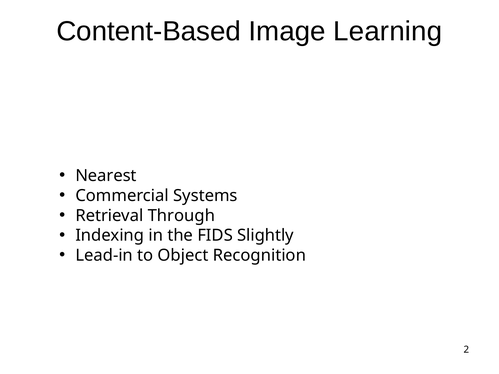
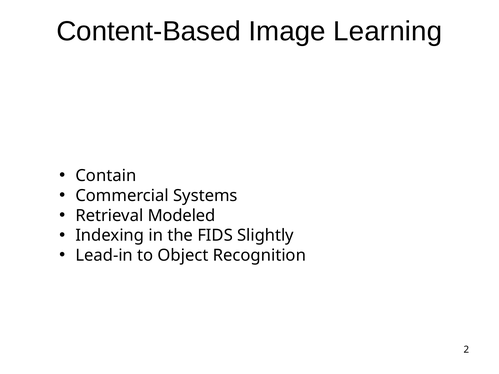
Nearest: Nearest -> Contain
Through: Through -> Modeled
